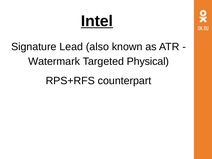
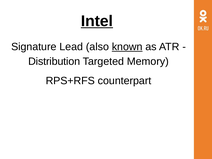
known underline: none -> present
Watermark: Watermark -> Distribution
Physical: Physical -> Memory
